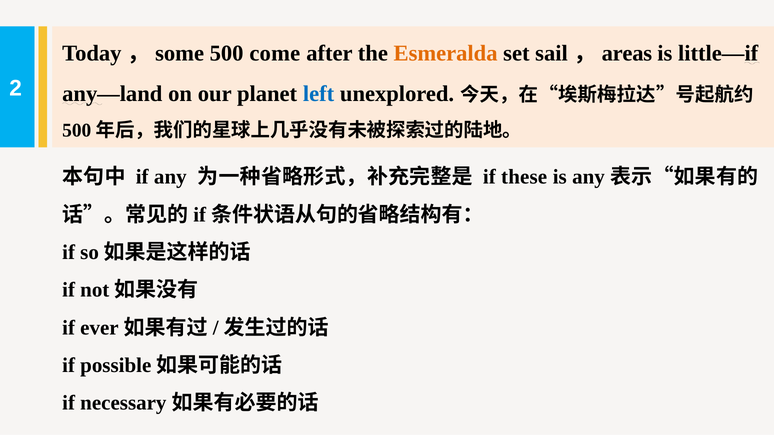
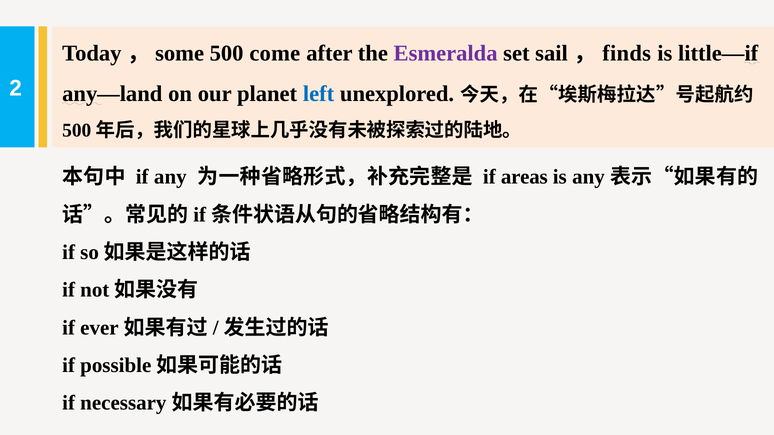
Esmeralda colour: orange -> purple
areas: areas -> finds
these: these -> areas
